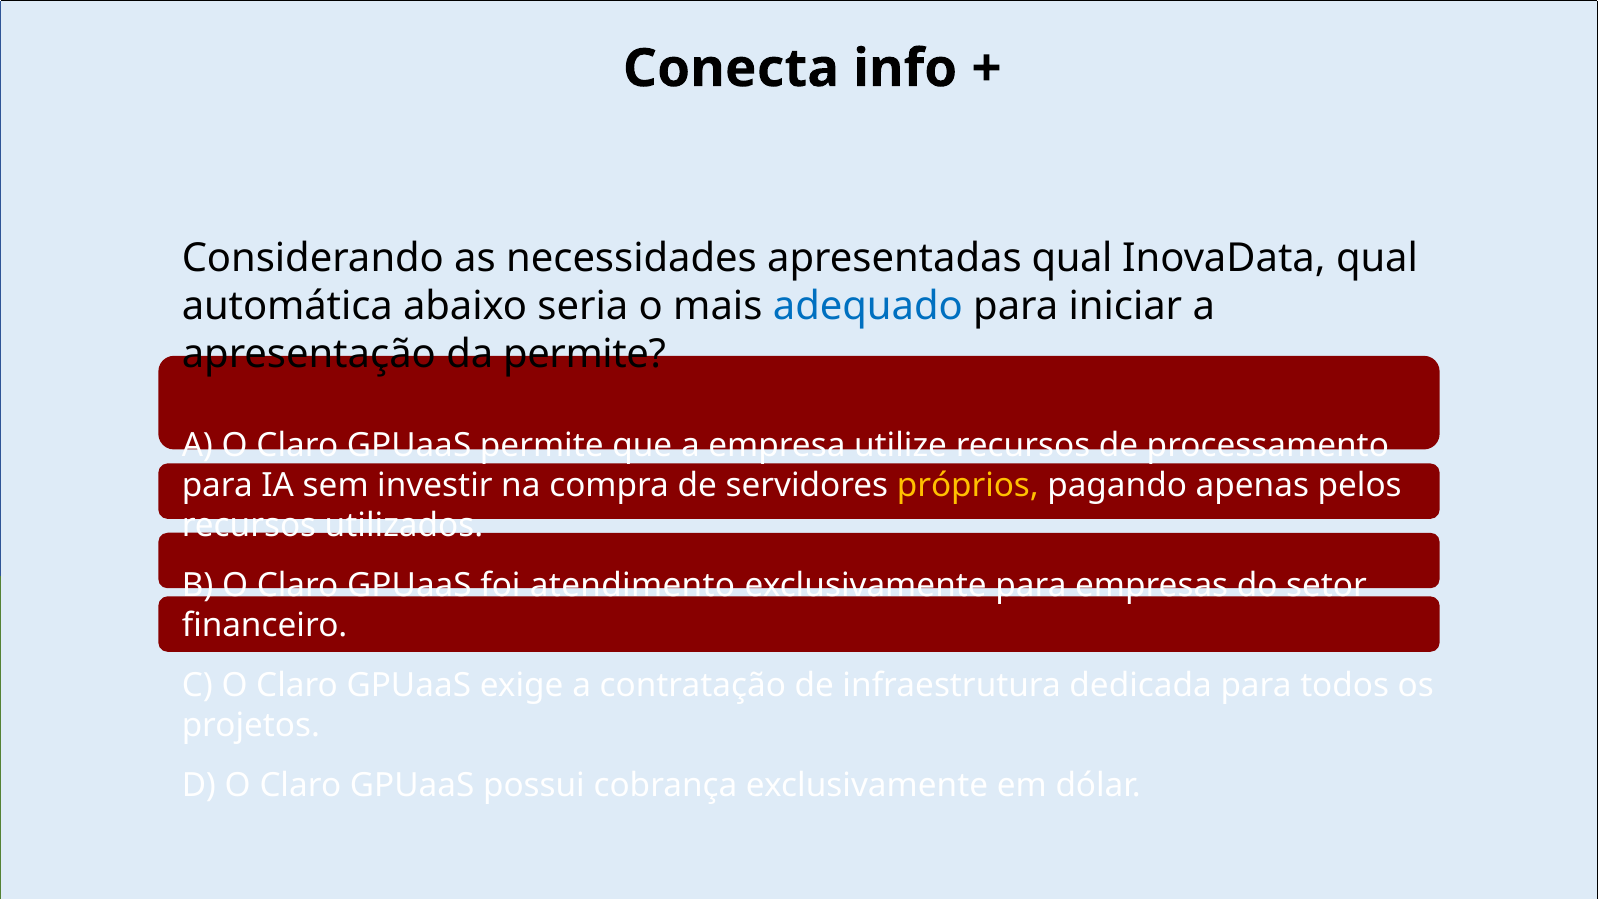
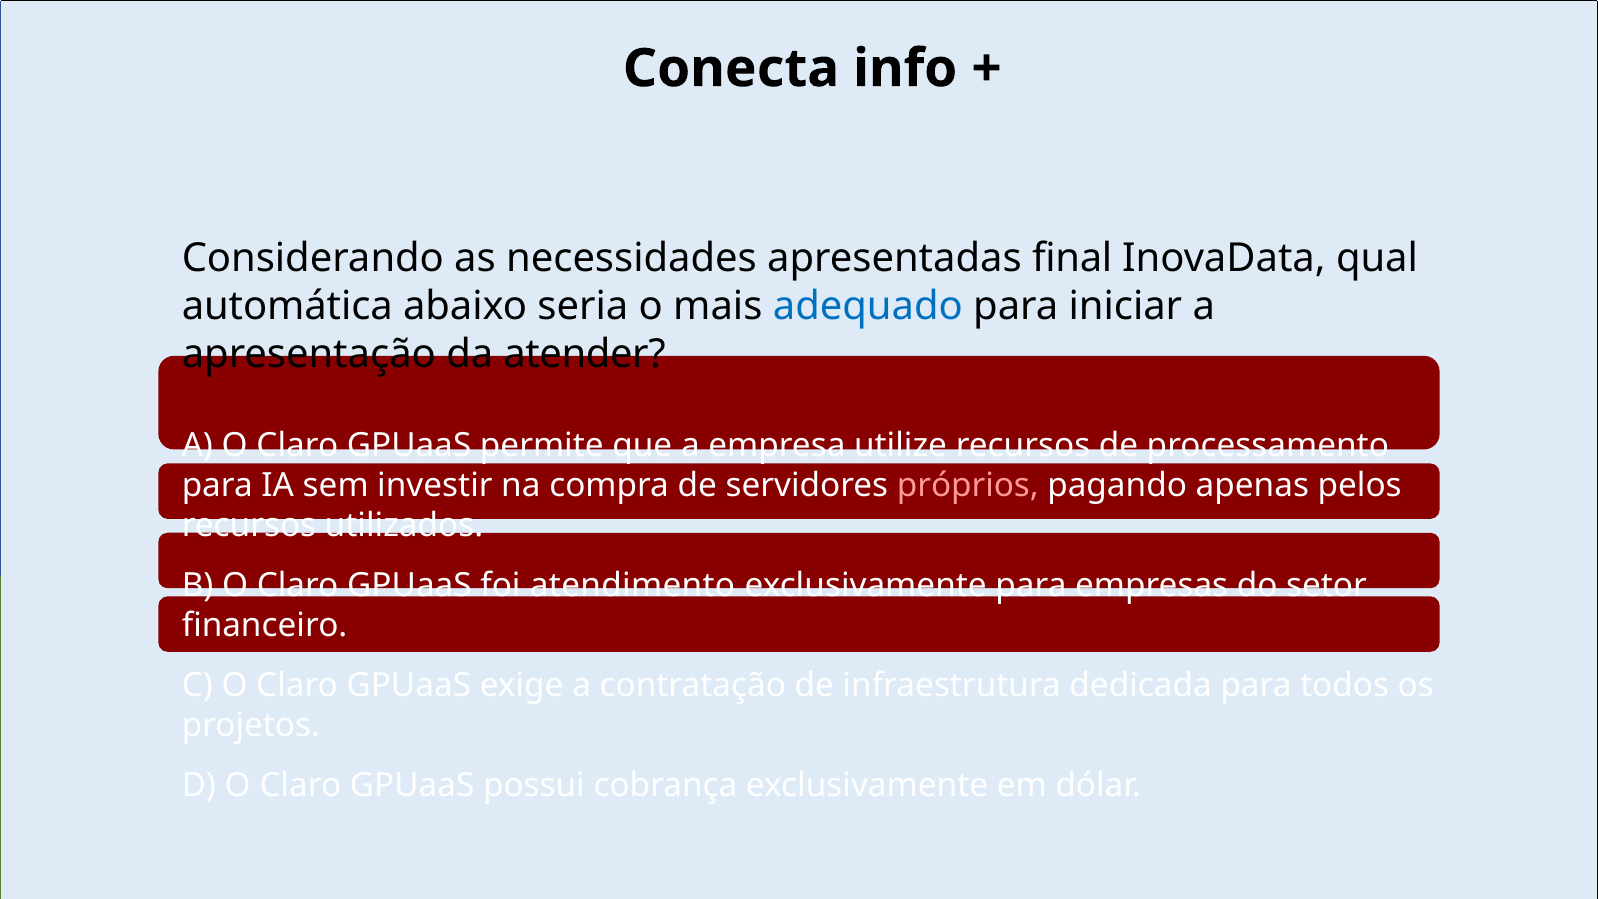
apresentadas qual: qual -> final
da permite: permite -> atender
próprios colour: yellow -> pink
